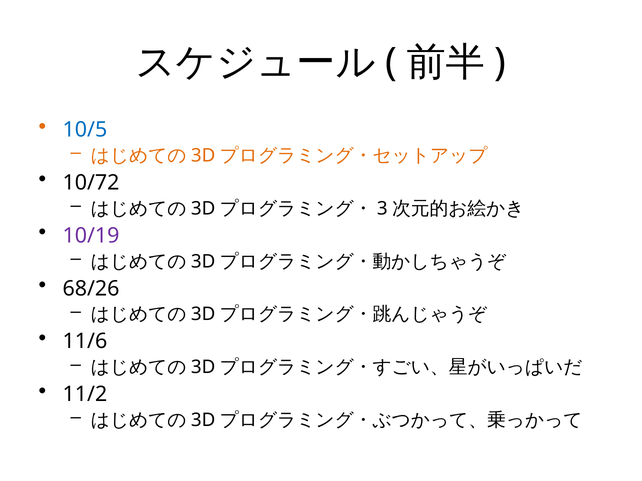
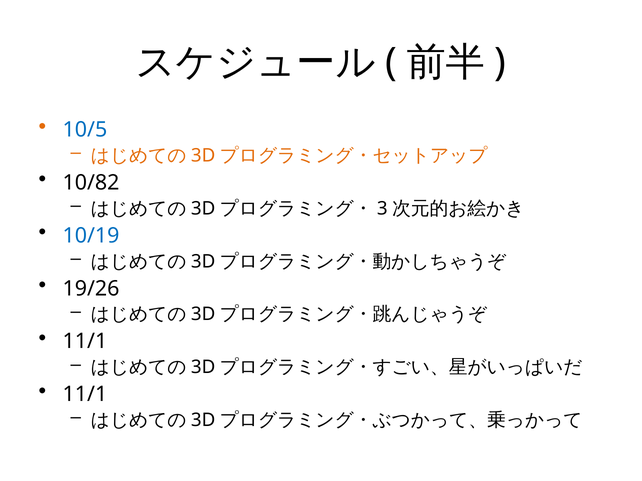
10/72: 10/72 -> 10/82
10/19 colour: purple -> blue
68/26: 68/26 -> 19/26
11/6 at (85, 342): 11/6 -> 11/1
11/2 at (85, 395): 11/2 -> 11/1
